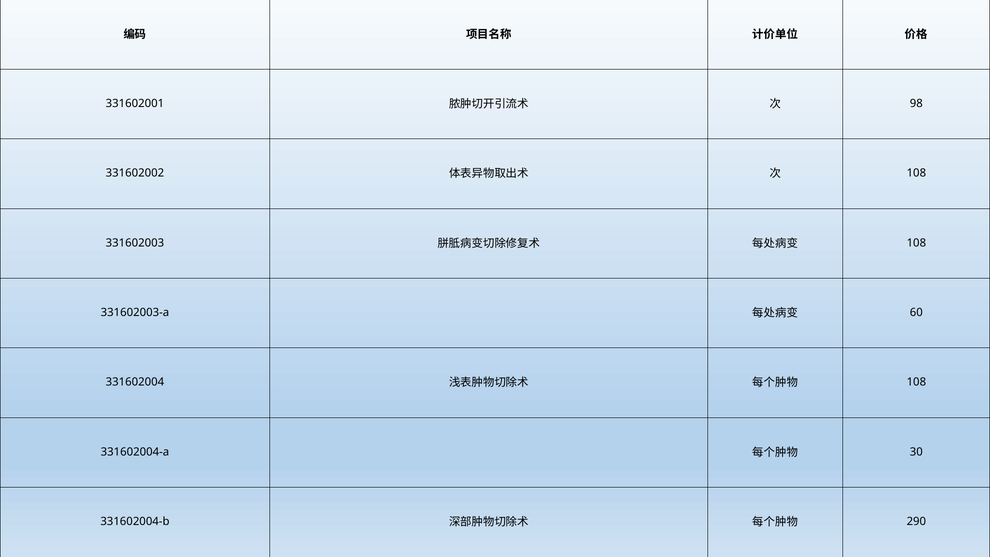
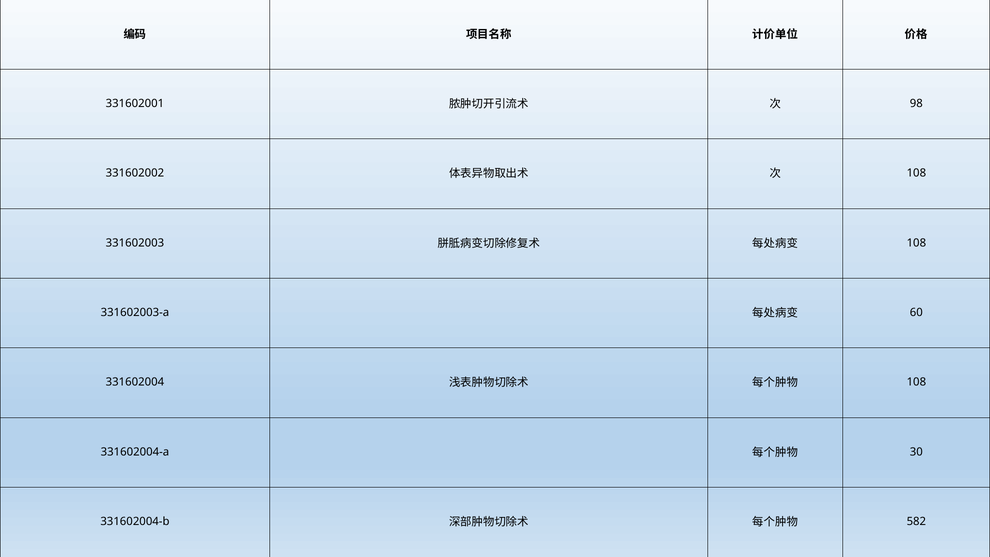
290: 290 -> 582
